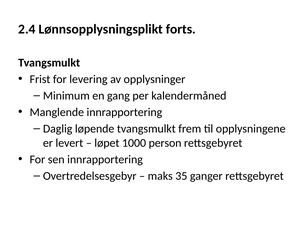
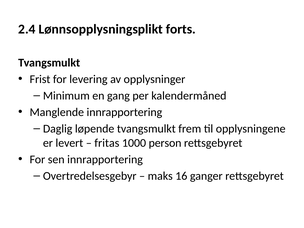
løpet: løpet -> fritas
35: 35 -> 16
